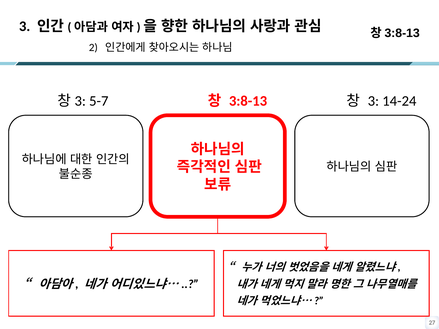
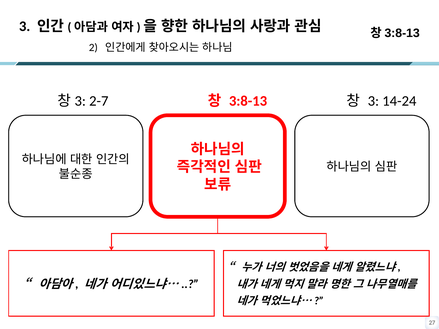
5-7: 5-7 -> 2-7
